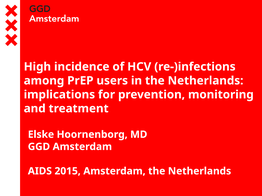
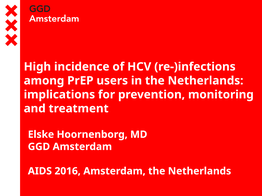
2015: 2015 -> 2016
